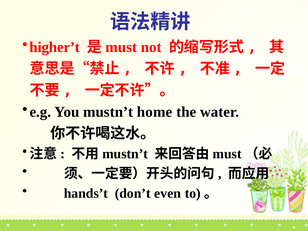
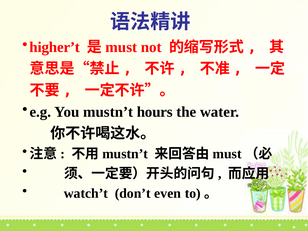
home: home -> hours
hands’t: hands’t -> watch’t
